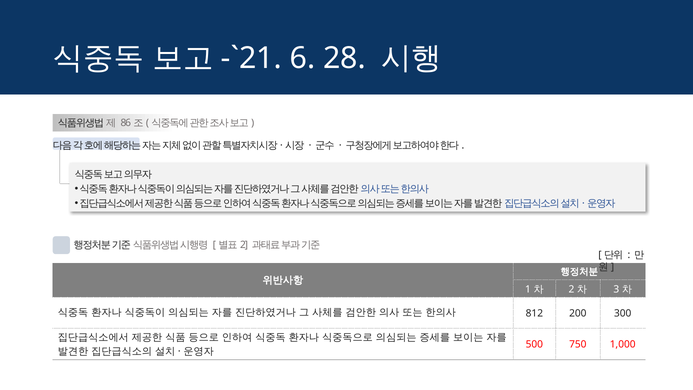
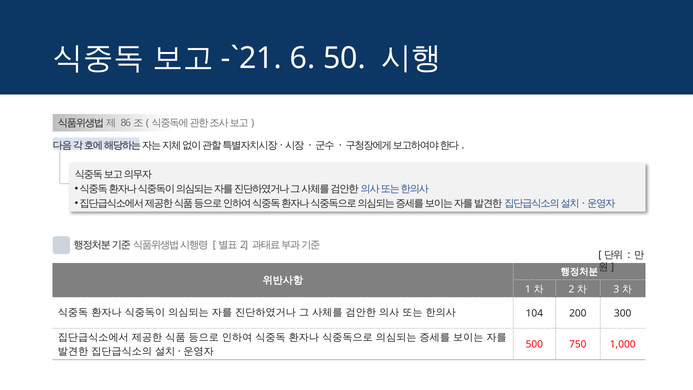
28: 28 -> 50
812: 812 -> 104
